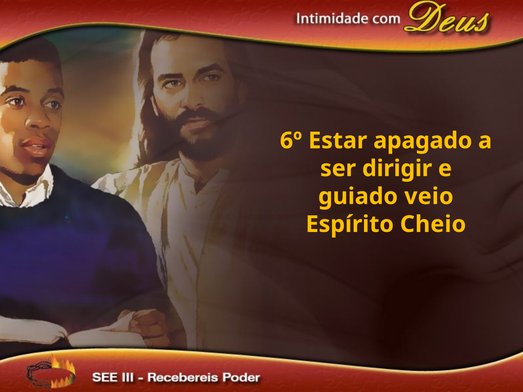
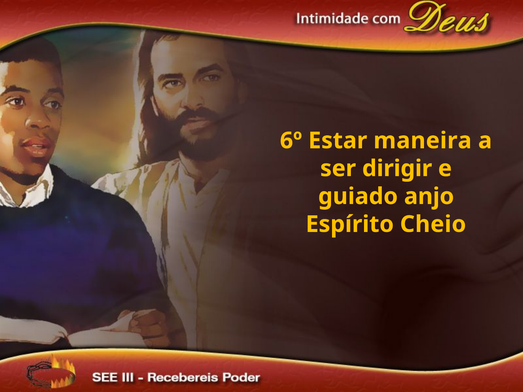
apagado: apagado -> maneira
veio: veio -> anjo
